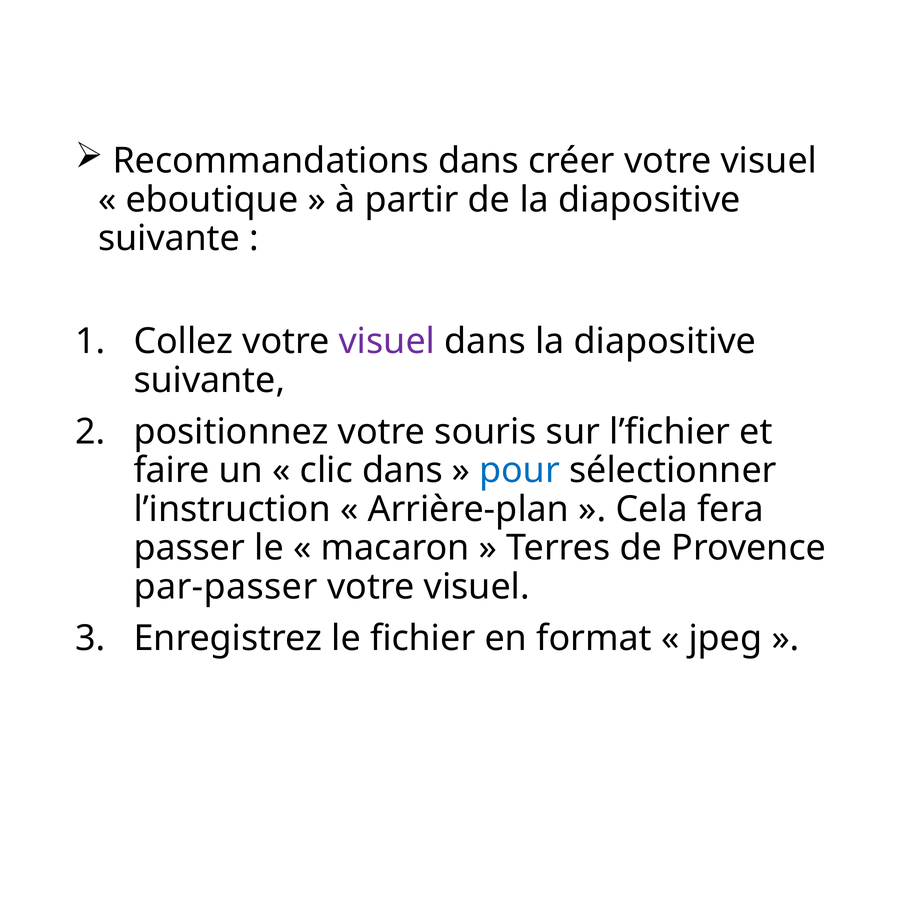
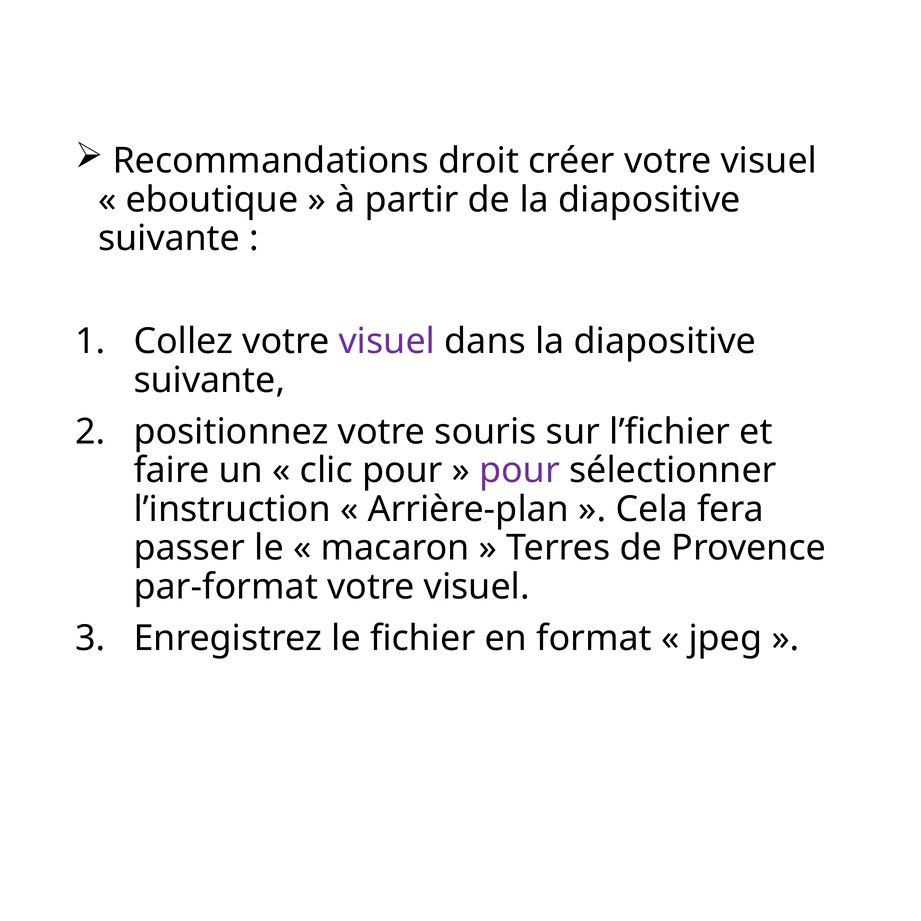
Recommandations dans: dans -> droit
clic dans: dans -> pour
pour at (520, 471) colour: blue -> purple
par-passer: par-passer -> par-format
